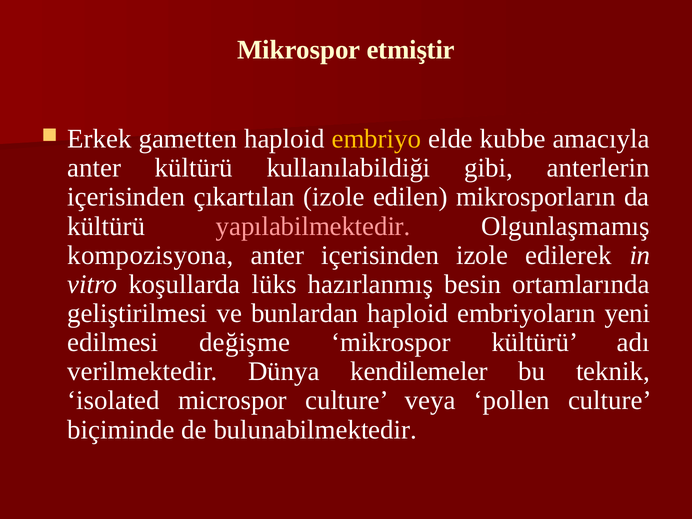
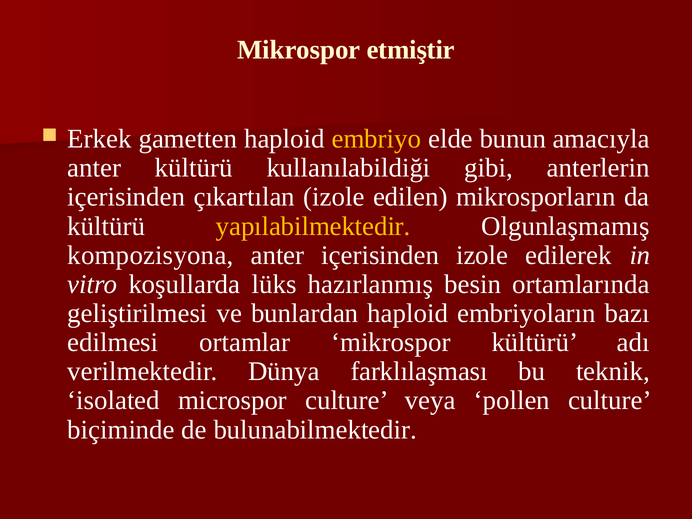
kubbe: kubbe -> bunun
yapılabilmektedir colour: pink -> yellow
yeni: yeni -> bazı
değişme: değişme -> ortamlar
kendilemeler: kendilemeler -> farklılaşması
